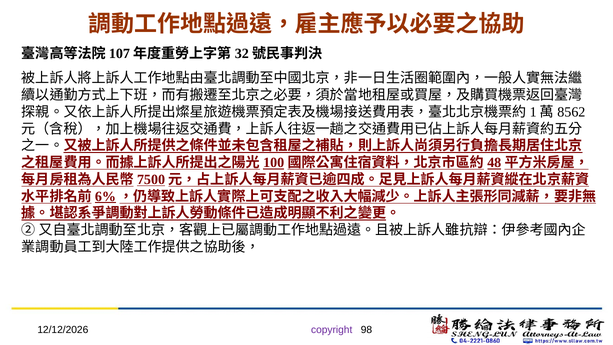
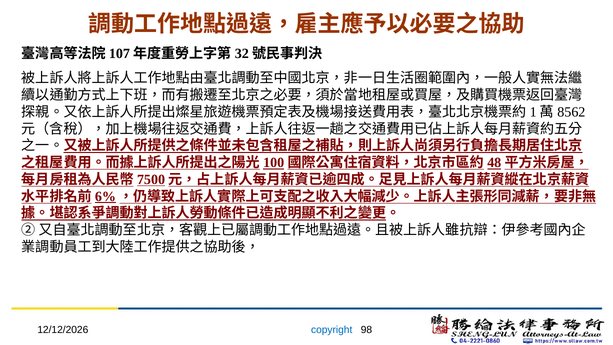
copyright colour: purple -> blue
